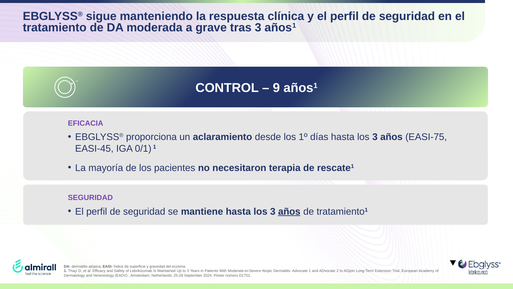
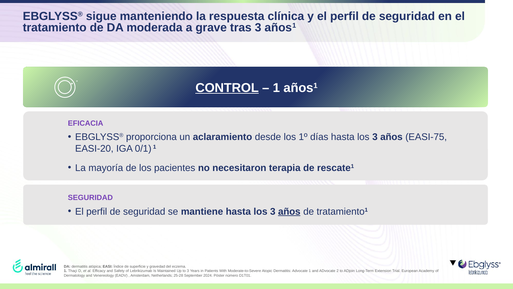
CONTROL underline: none -> present
9 at (276, 88): 9 -> 1
EASI-45: EASI-45 -> EASI-20
